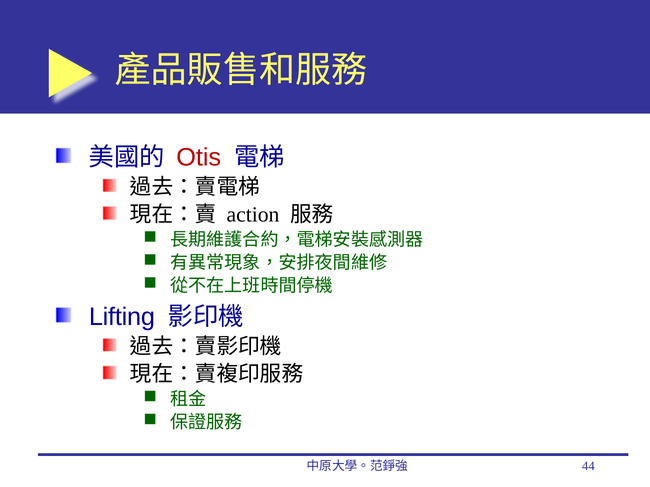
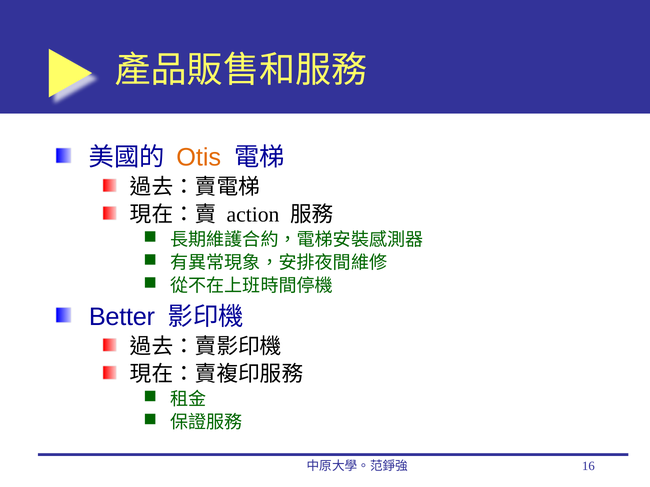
Otis colour: red -> orange
Lifting: Lifting -> Better
44: 44 -> 16
